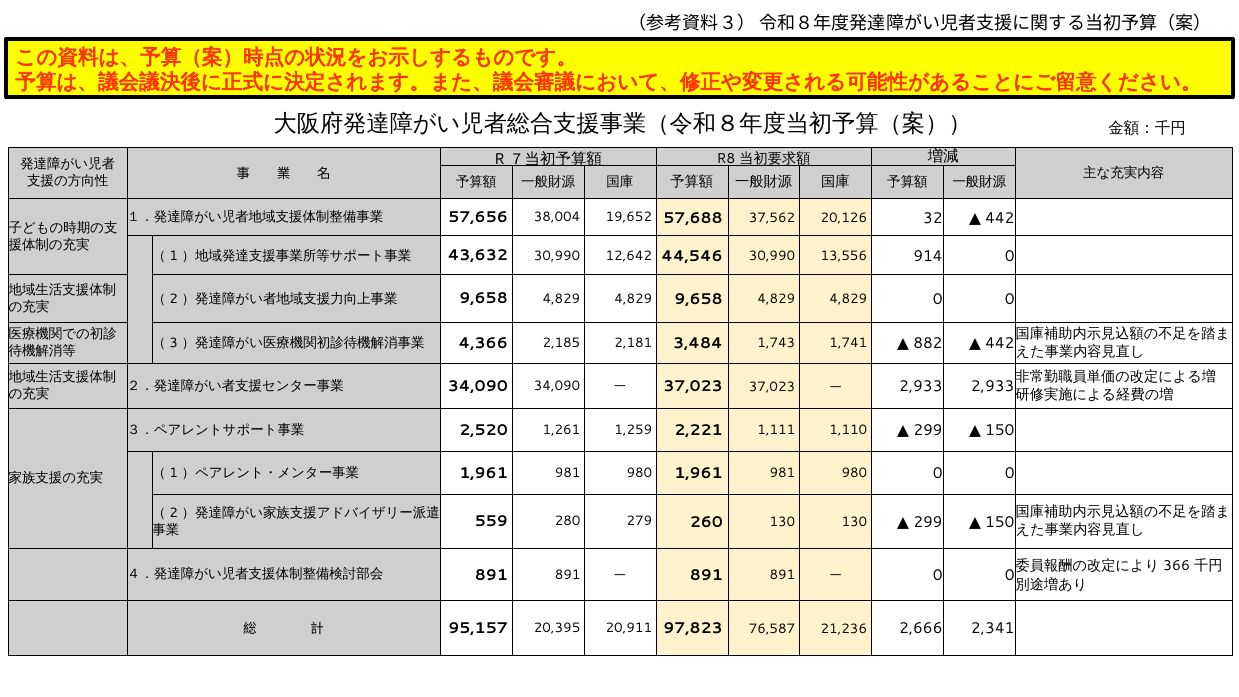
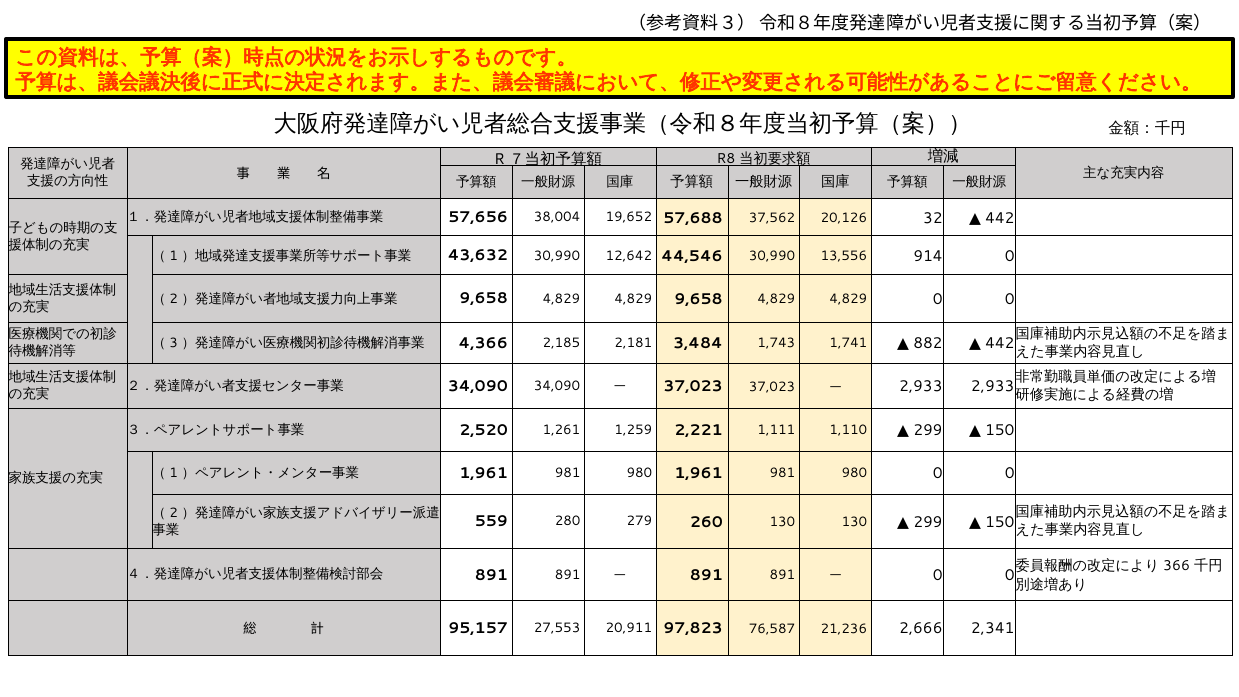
20,395: 20,395 -> 27,553
